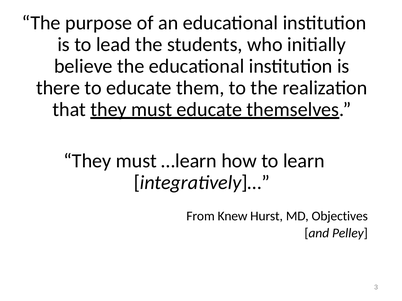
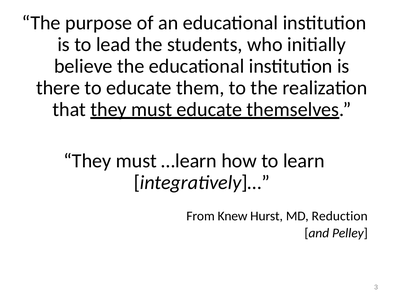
Objectives: Objectives -> Reduction
